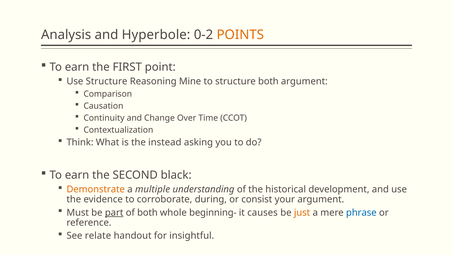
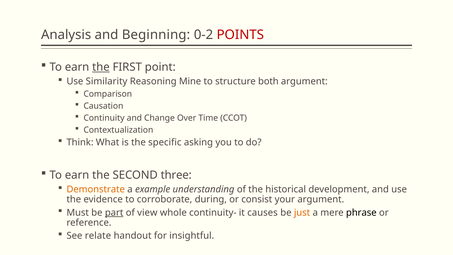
Hyperbole: Hyperbole -> Beginning
POINTS colour: orange -> red
the at (101, 67) underline: none -> present
Use Structure: Structure -> Similarity
instead: instead -> specific
black: black -> three
multiple: multiple -> example
of both: both -> view
beginning-: beginning- -> continuity-
phrase colour: blue -> black
